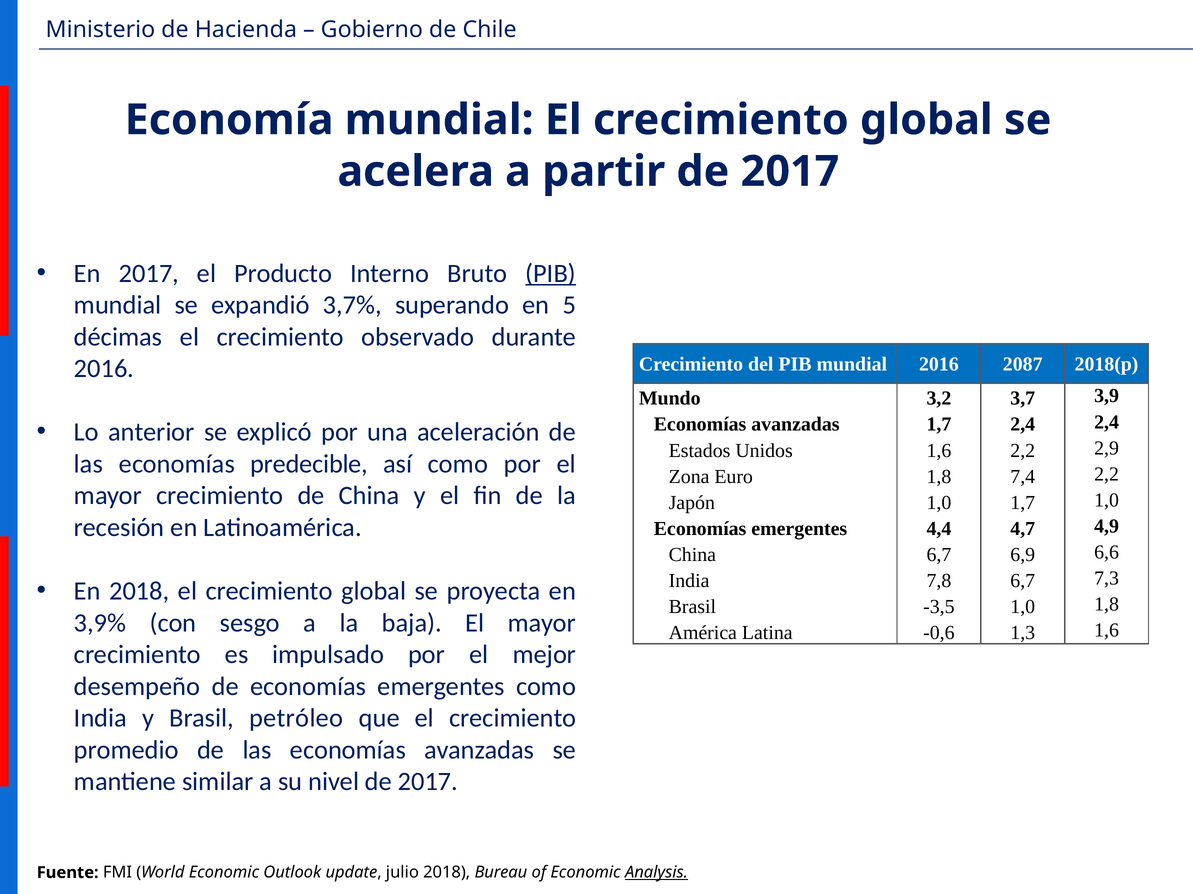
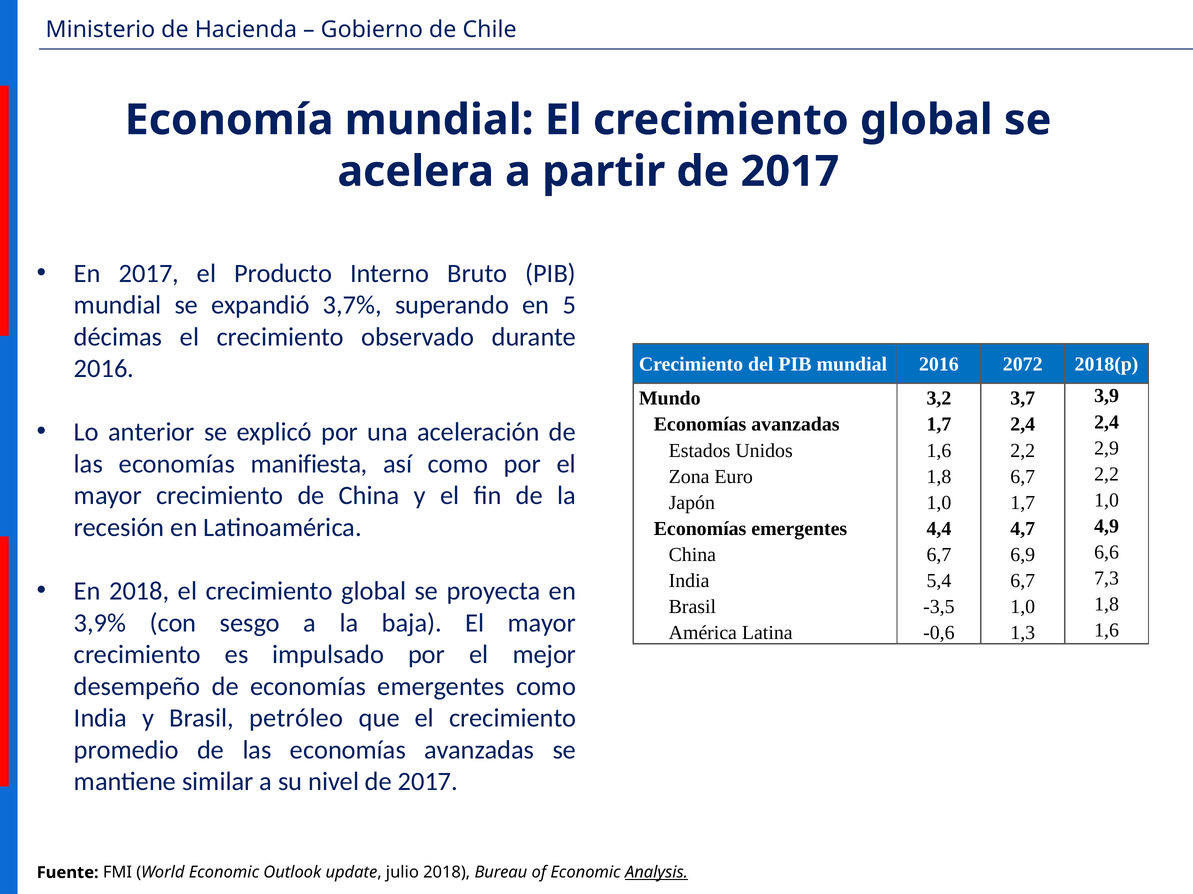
PIB at (551, 274) underline: present -> none
2087: 2087 -> 2072
predecible: predecible -> manifiesta
1,8 7,4: 7,4 -> 6,7
7,8: 7,8 -> 5,4
